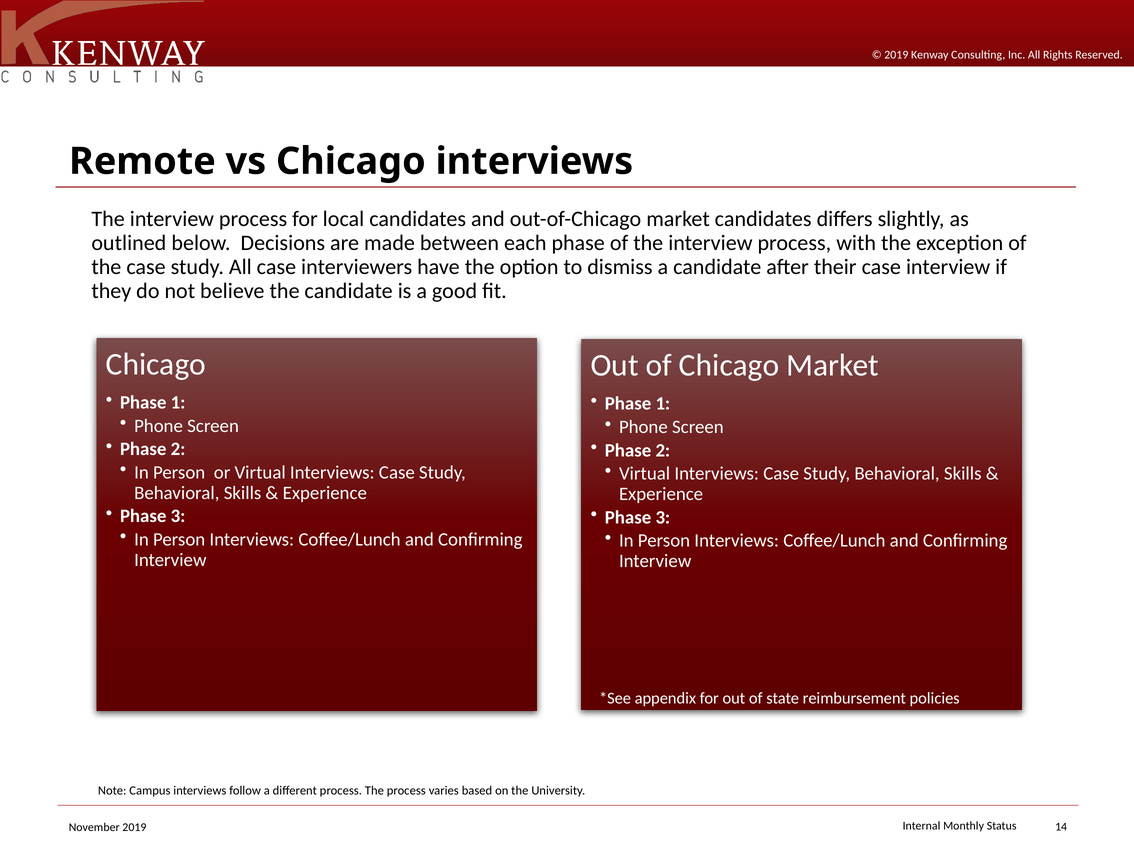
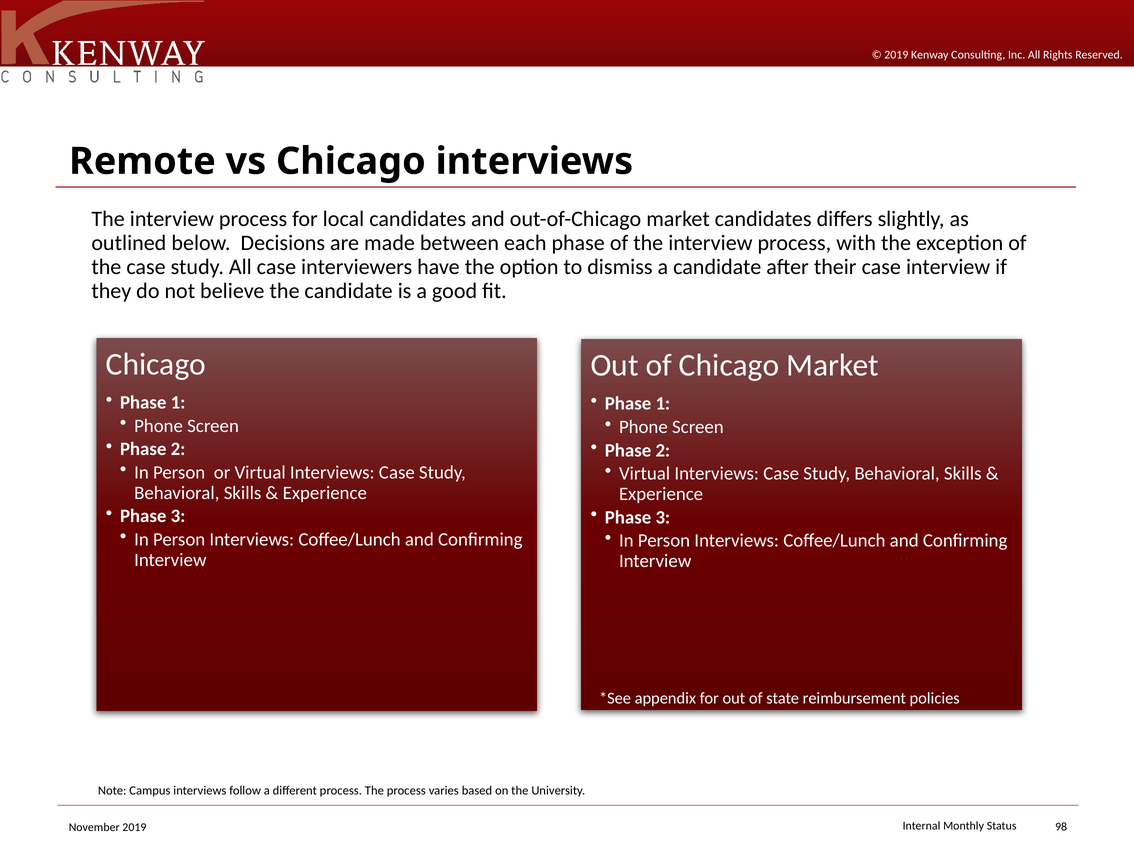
14: 14 -> 98
